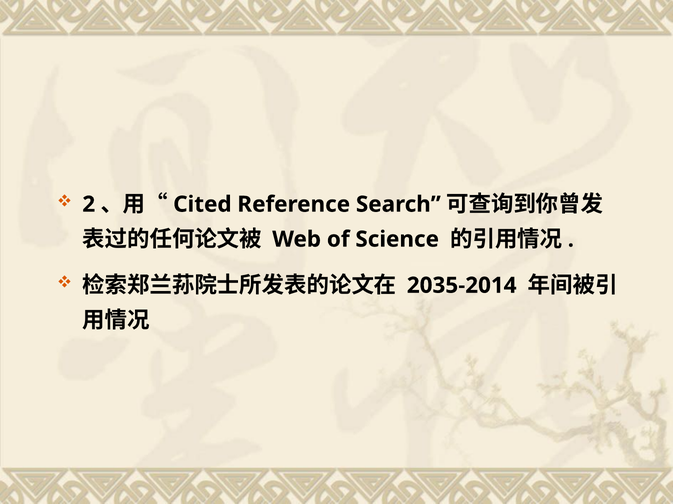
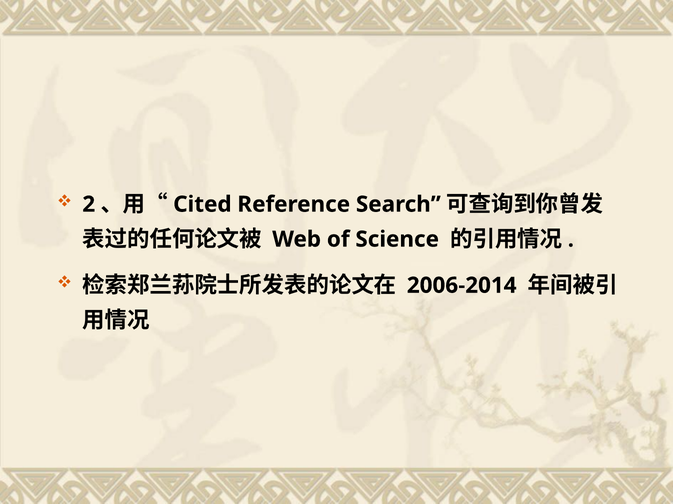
2035-2014: 2035-2014 -> 2006-2014
